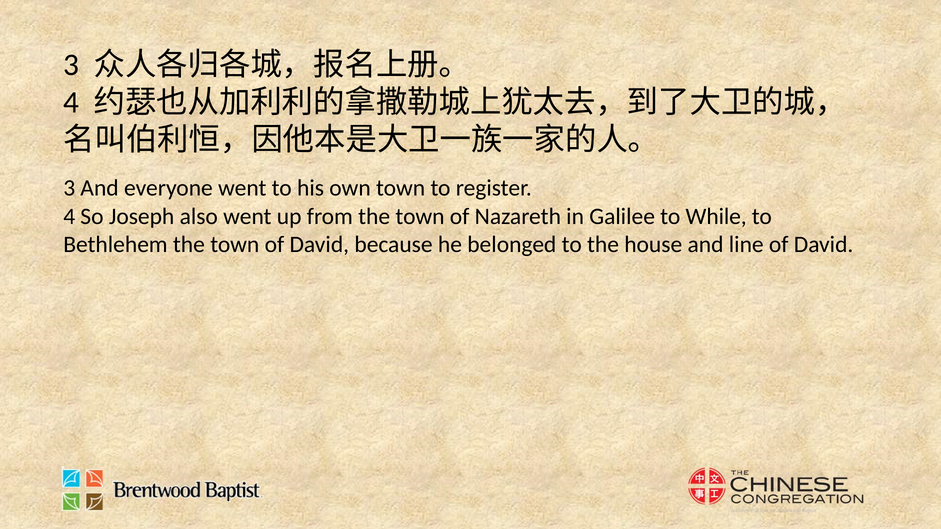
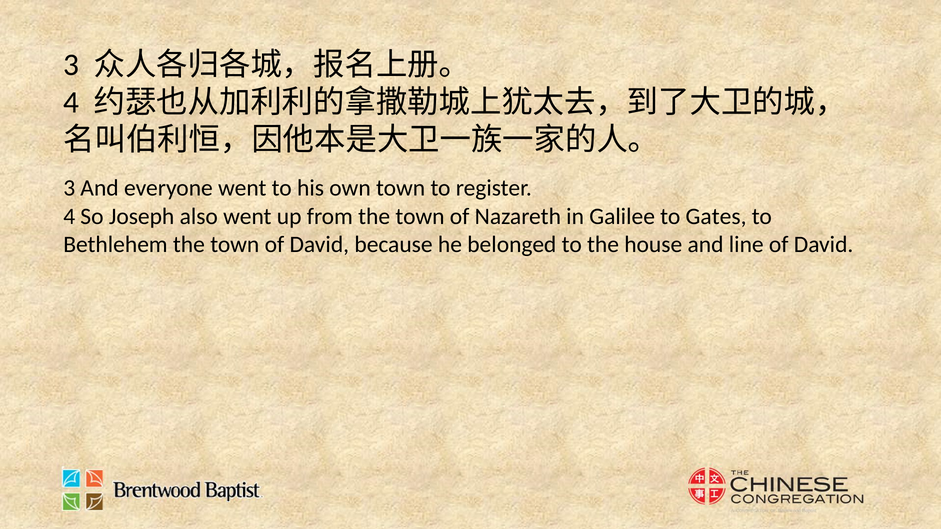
While: While -> Gates
